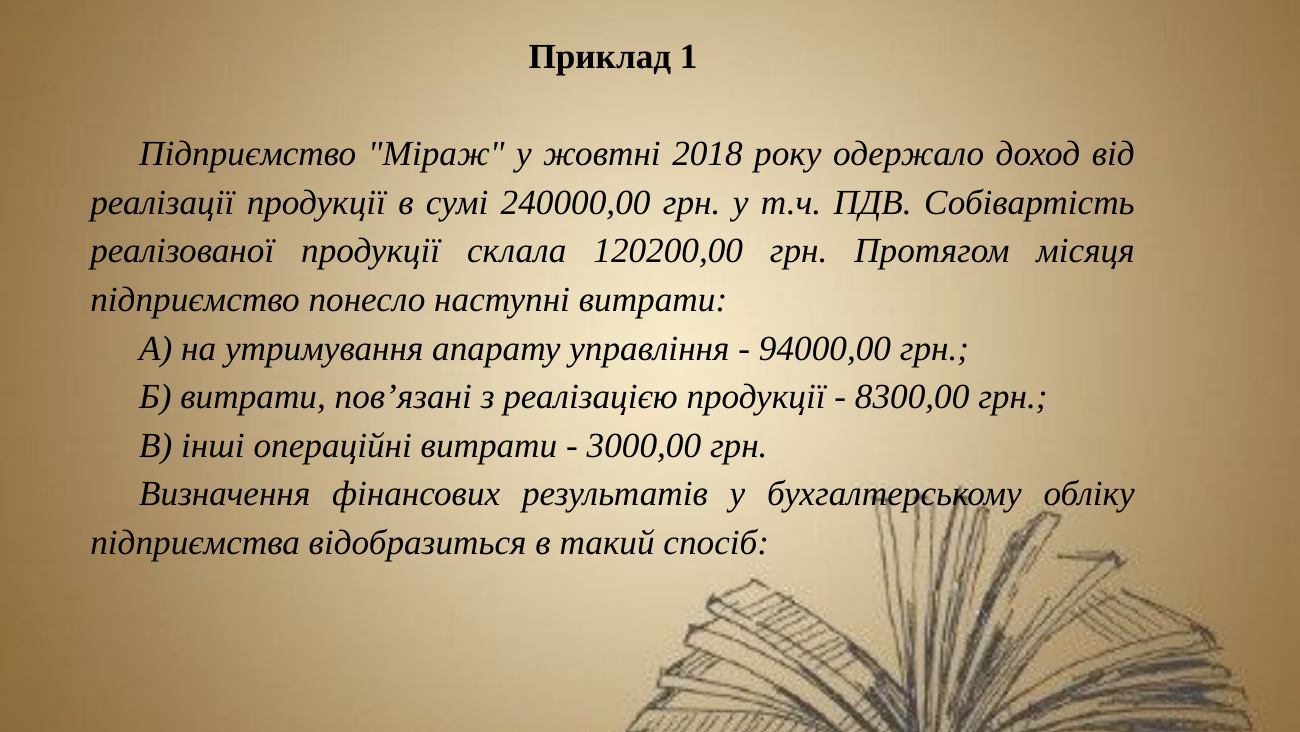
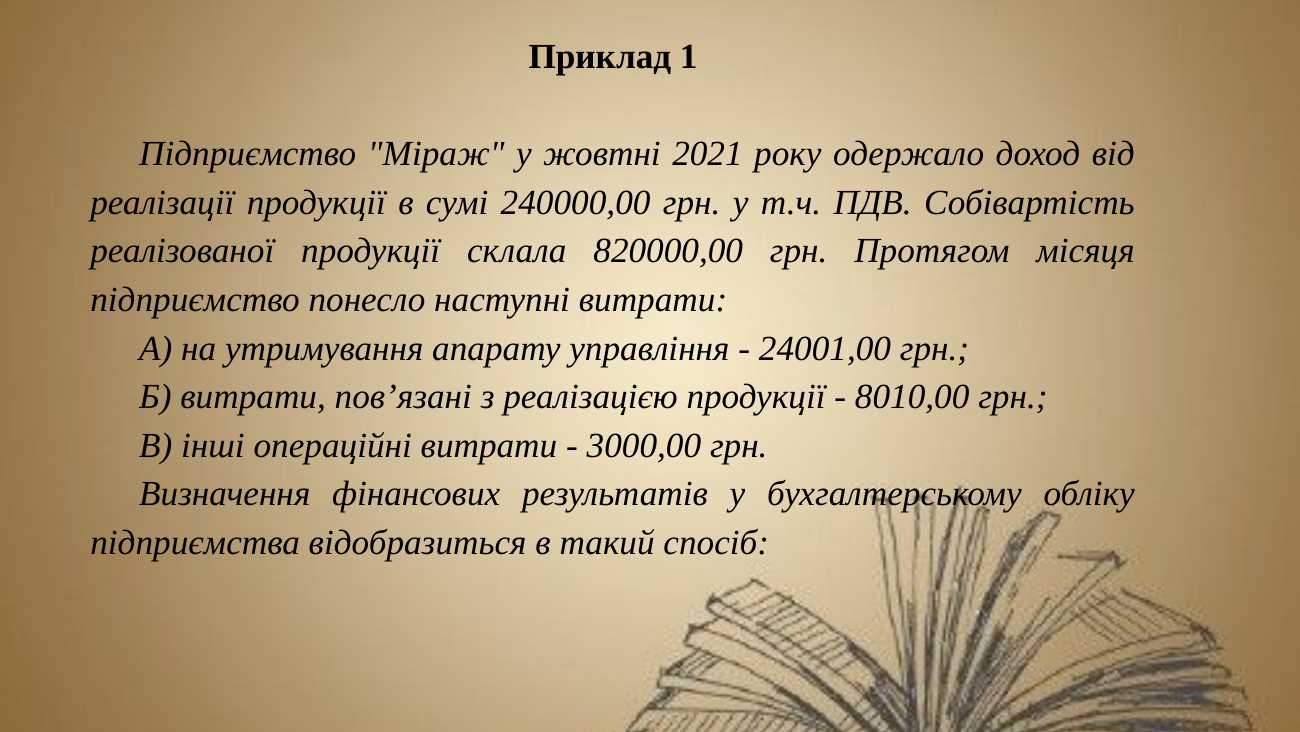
2018: 2018 -> 2021
120200,00: 120200,00 -> 820000,00
94000,00: 94000,00 -> 24001,00
8300,00: 8300,00 -> 8010,00
